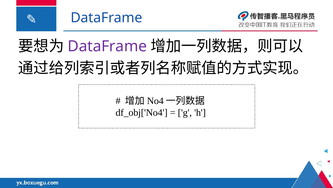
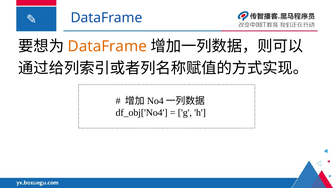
DataFrame at (107, 46) colour: purple -> orange
